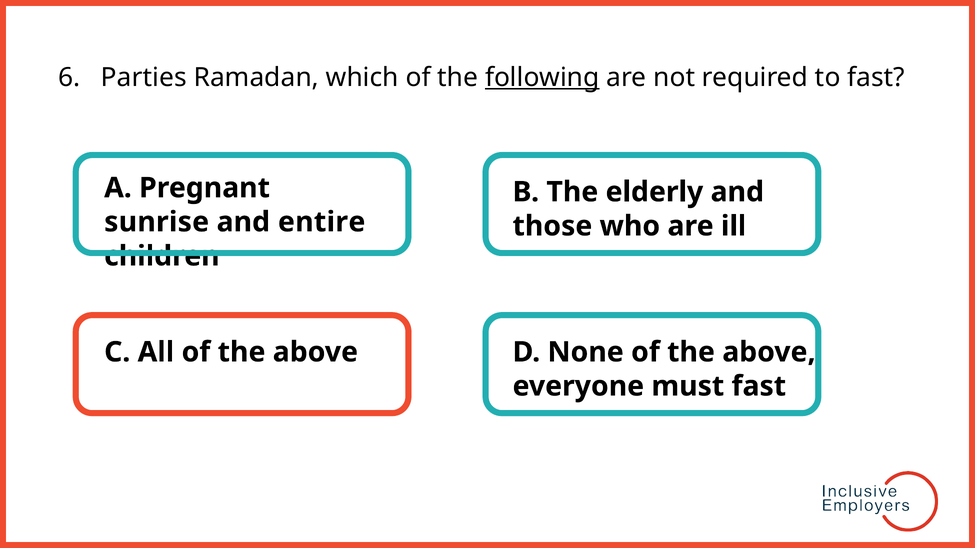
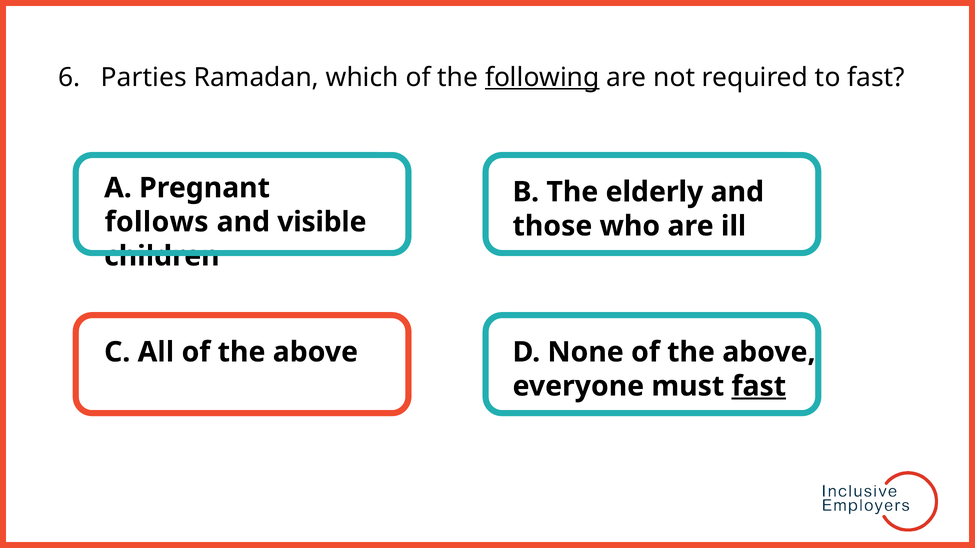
sunrise: sunrise -> follows
entire: entire -> visible
fast at (759, 386) underline: none -> present
